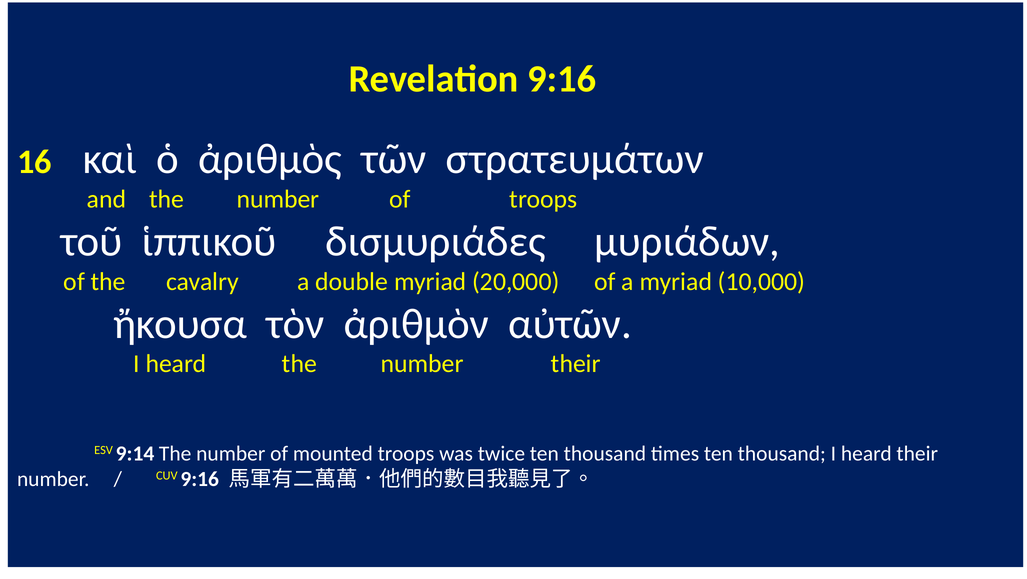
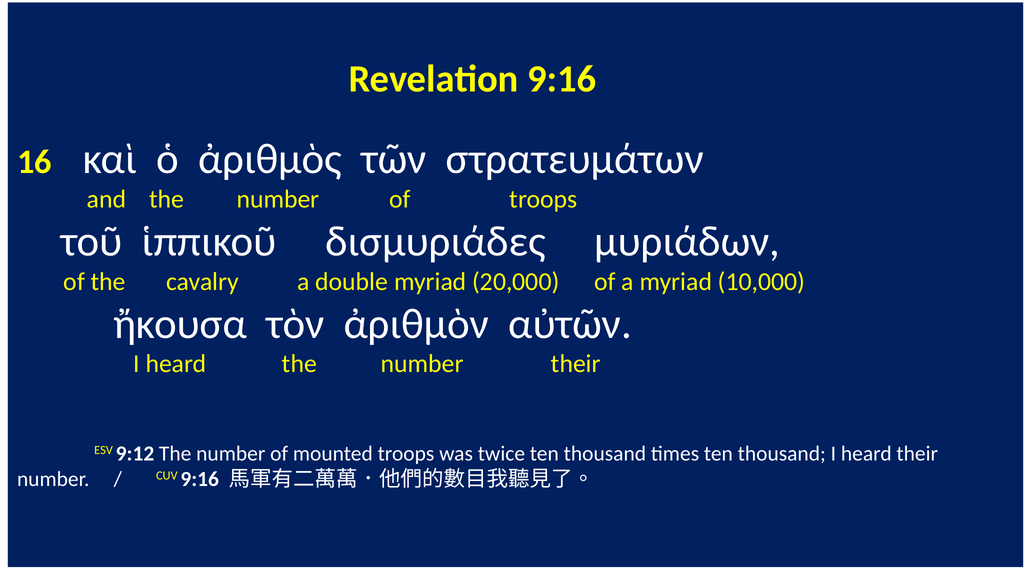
9:14: 9:14 -> 9:12
